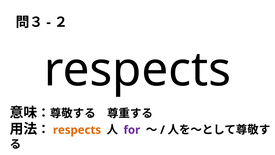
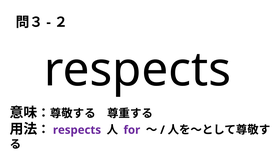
respects at (77, 130) colour: orange -> purple
